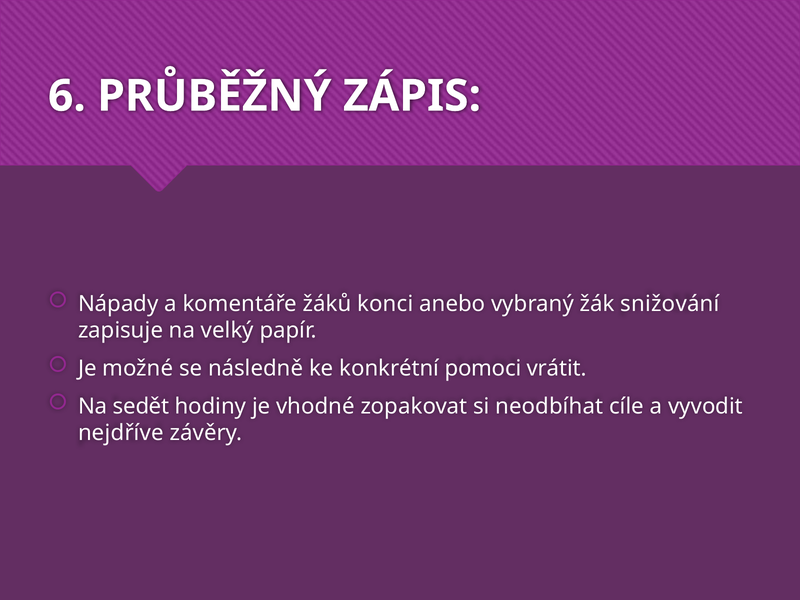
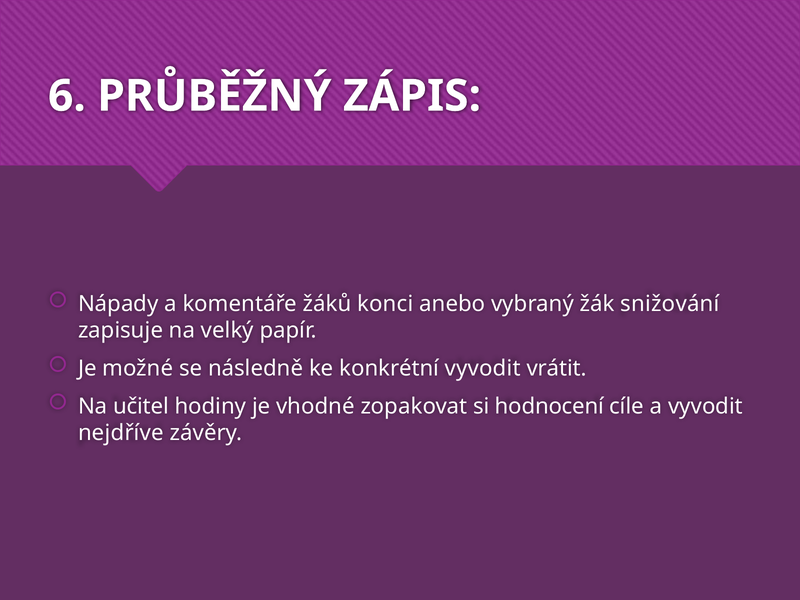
konkrétní pomoci: pomoci -> vyvodit
sedět: sedět -> učitel
neodbíhat: neodbíhat -> hodnocení
